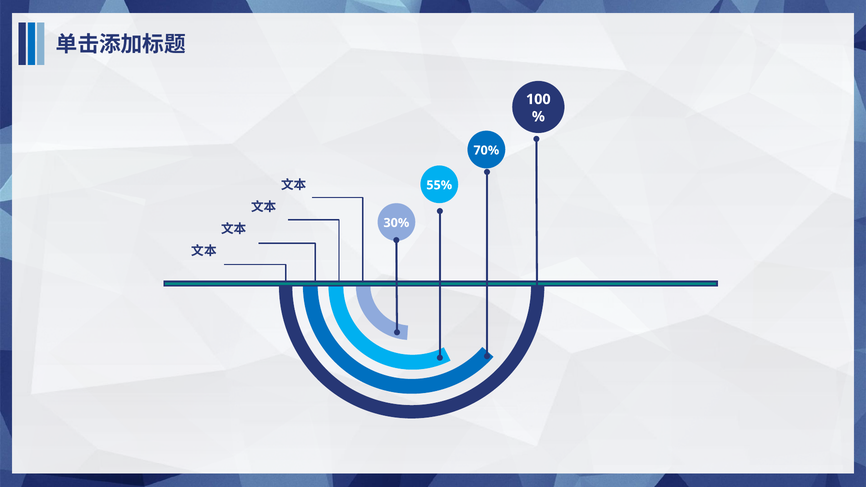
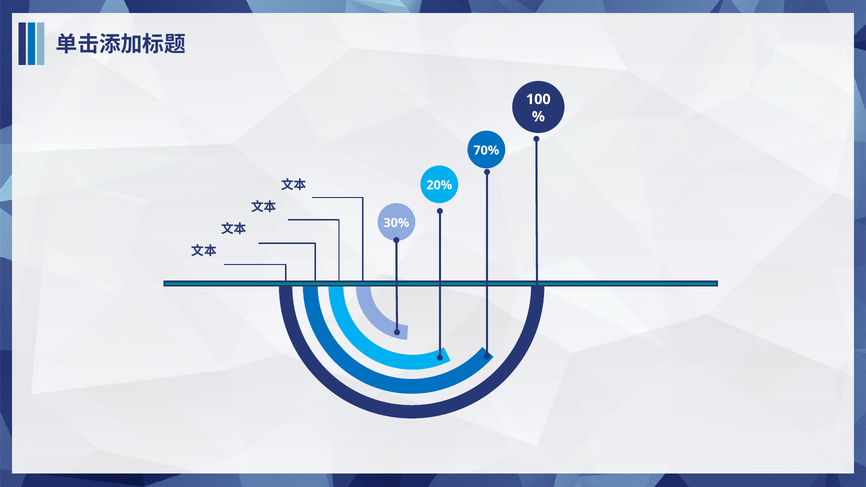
55%: 55% -> 20%
